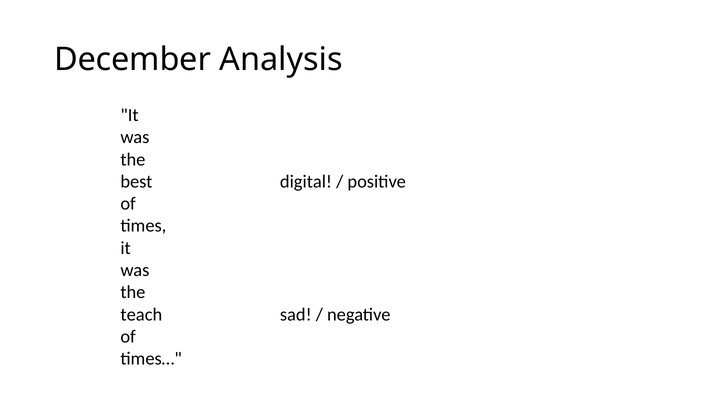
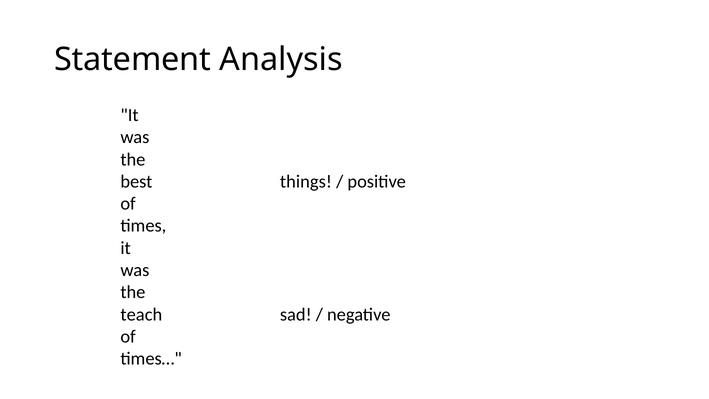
December: December -> Statement
digital: digital -> things
